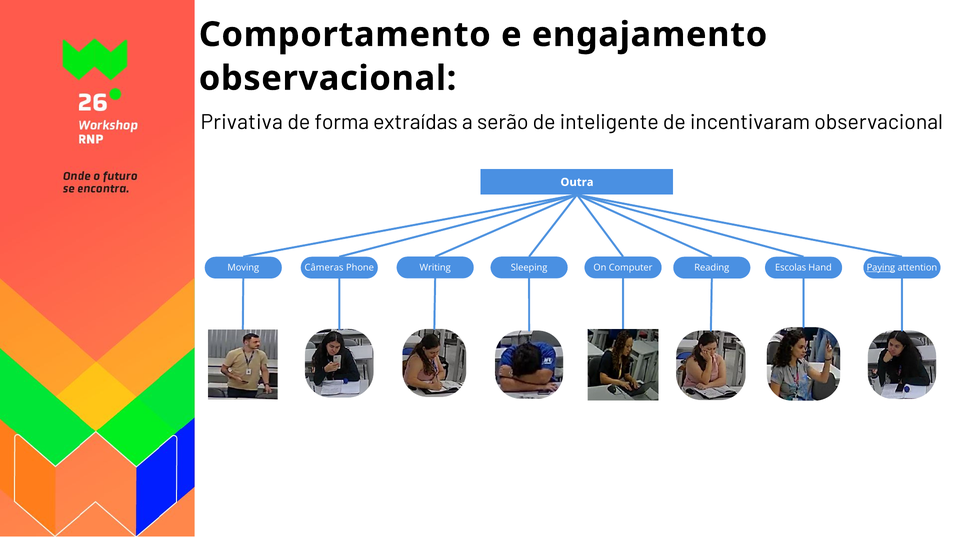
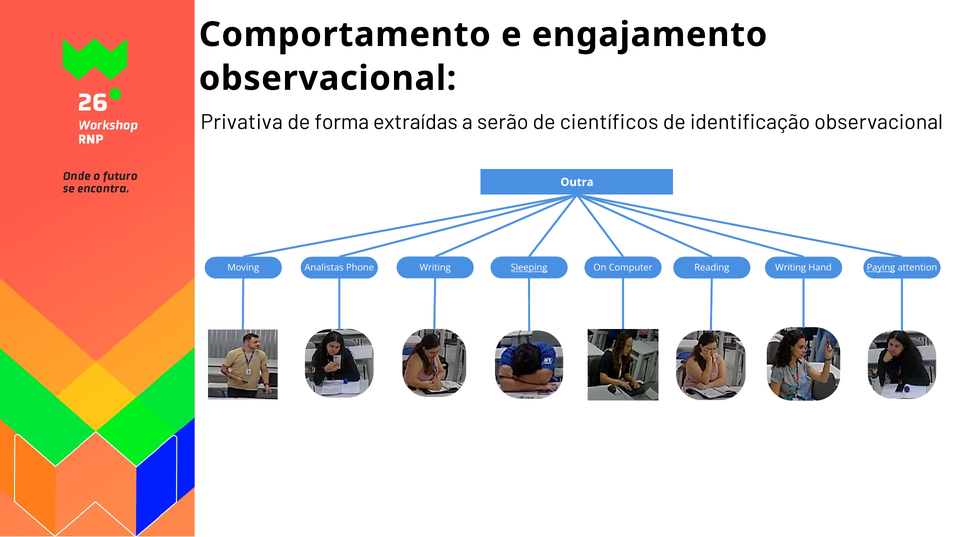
inteligente: inteligente -> científicos
incentivaram: incentivaram -> identificação
Câmeras: Câmeras -> Analistas
Sleeping underline: none -> present
Reading Escolas: Escolas -> Writing
